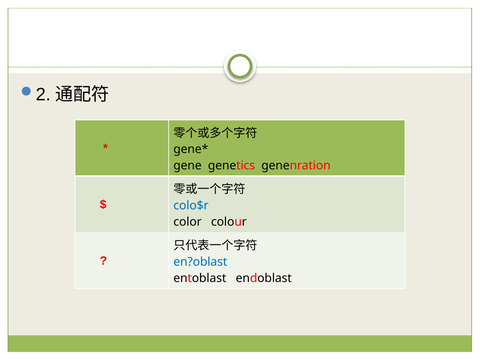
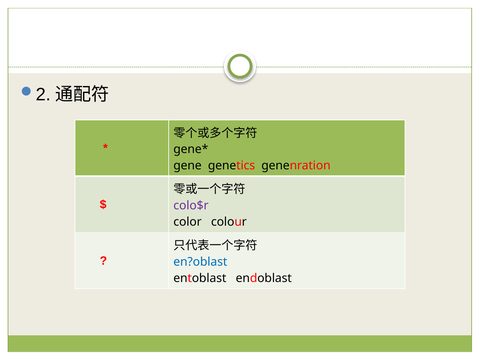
colo$r colour: blue -> purple
